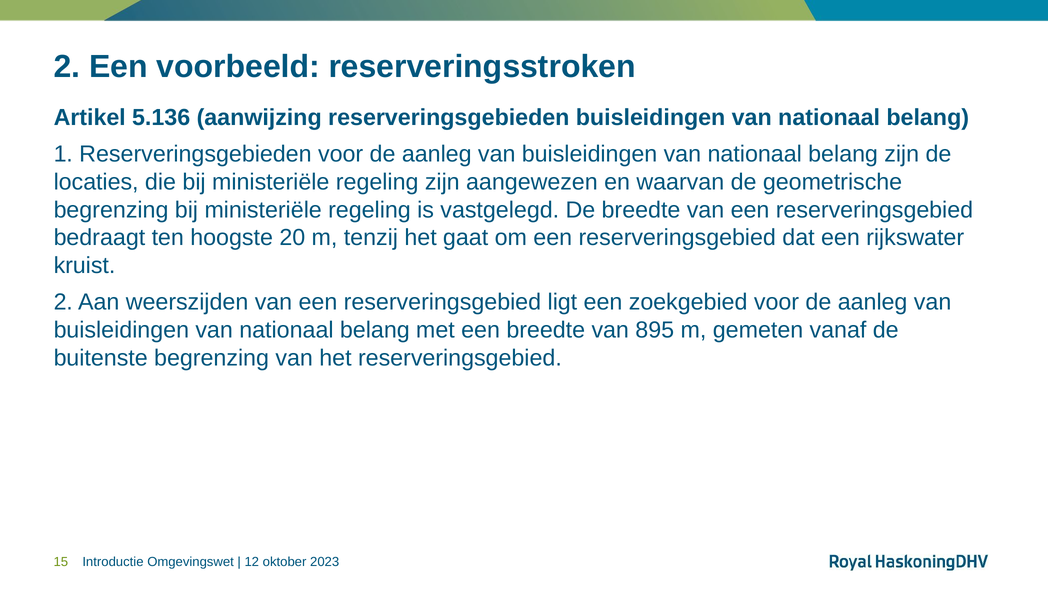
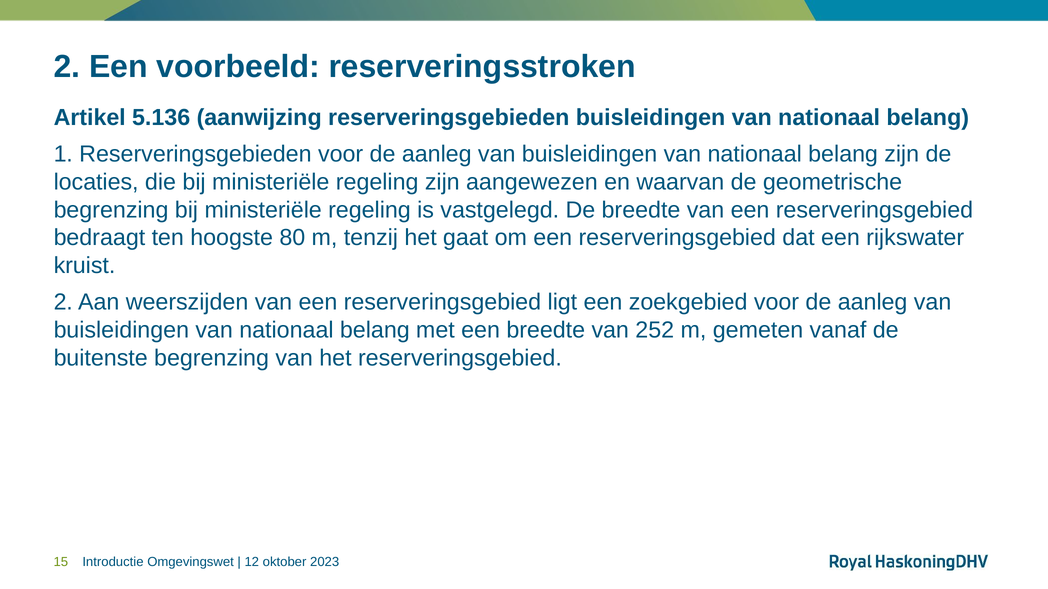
20: 20 -> 80
895: 895 -> 252
